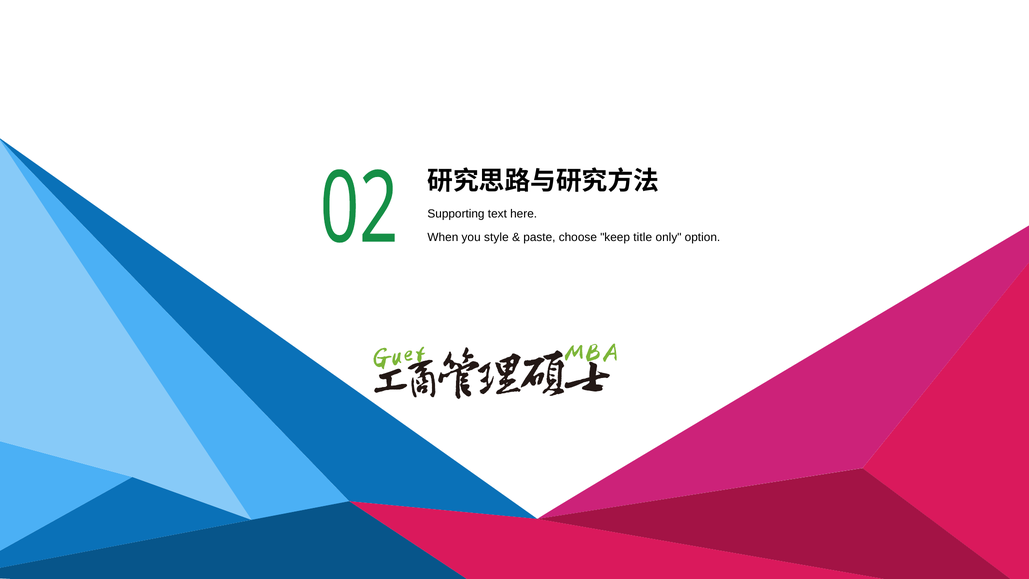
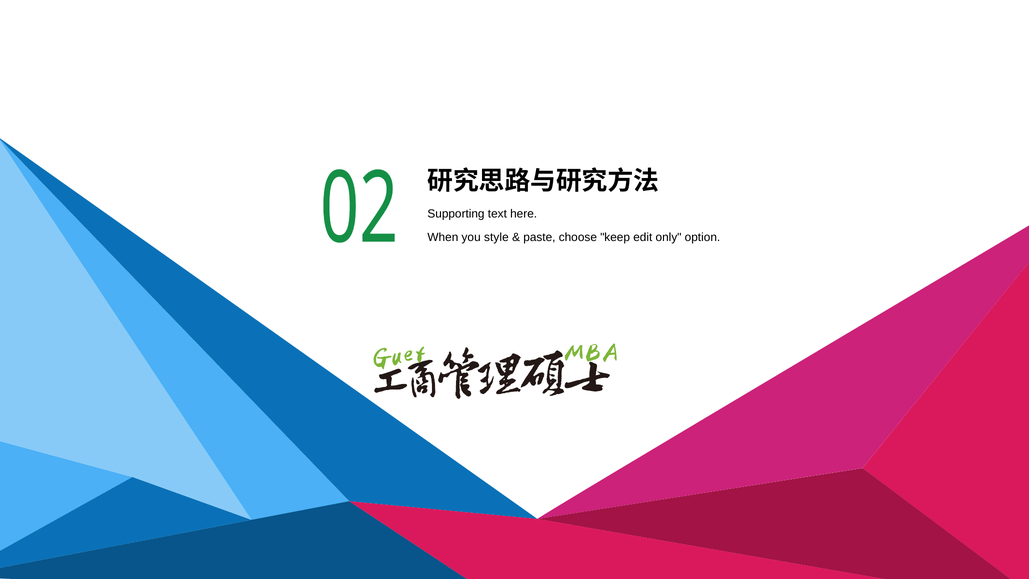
title: title -> edit
